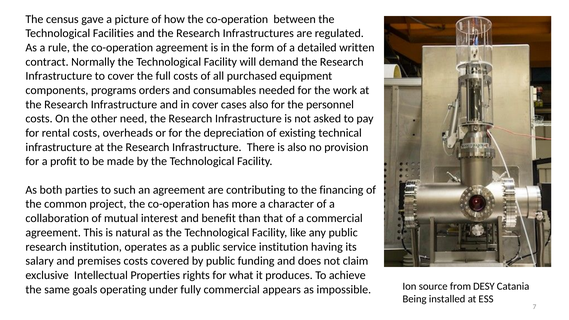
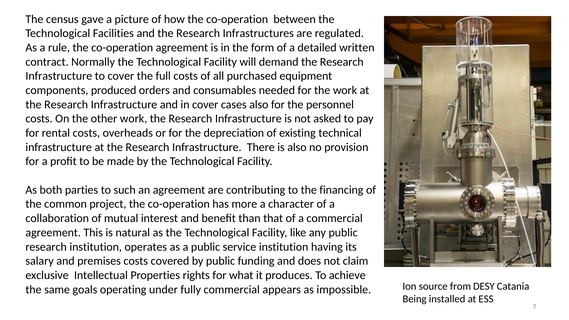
programs: programs -> produced
other need: need -> work
